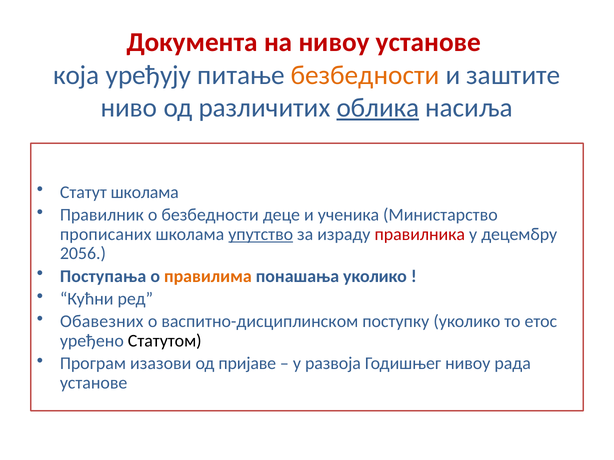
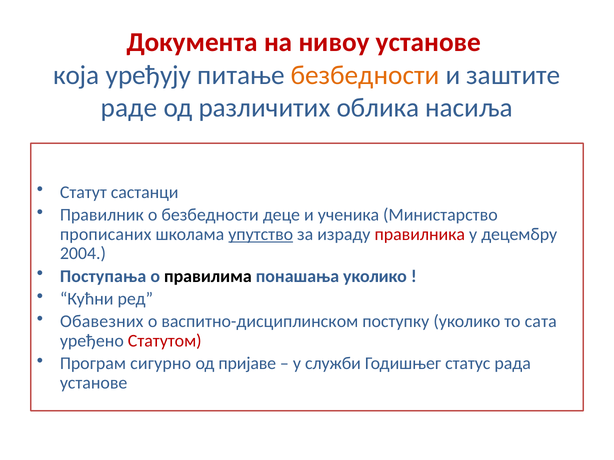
ниво: ниво -> раде
облика underline: present -> none
Статут школама: школама -> састанци
2056: 2056 -> 2004
правилима colour: orange -> black
етос: етос -> сата
Статутом colour: black -> red
изазови: изазови -> сигурно
развоја: развоја -> служби
Годишњег нивоу: нивоу -> статус
